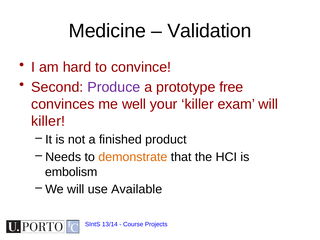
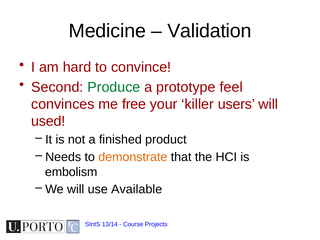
Produce colour: purple -> green
free: free -> feel
well: well -> free
exam: exam -> users
killer at (48, 121): killer -> used
